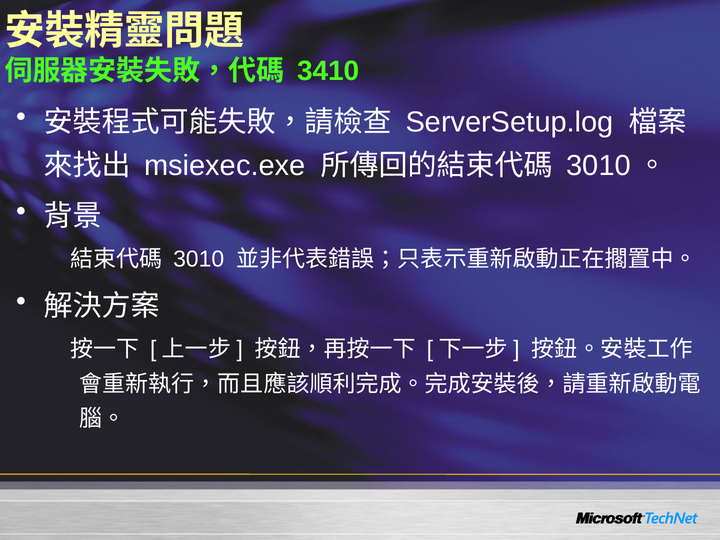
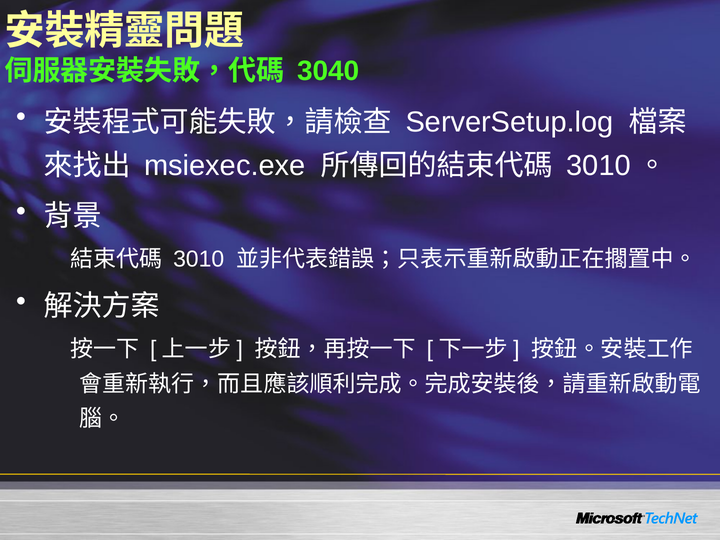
3410: 3410 -> 3040
